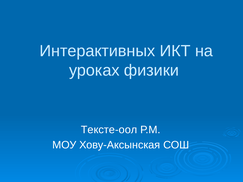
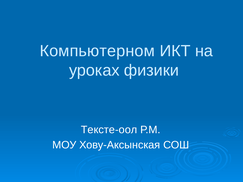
Интерактивных: Интерактивных -> Компьютерном
